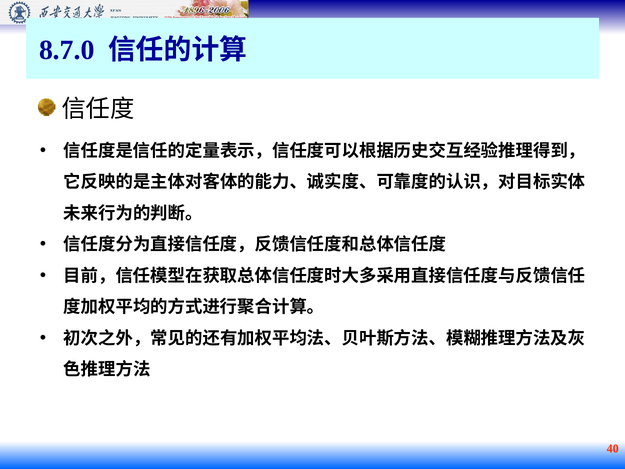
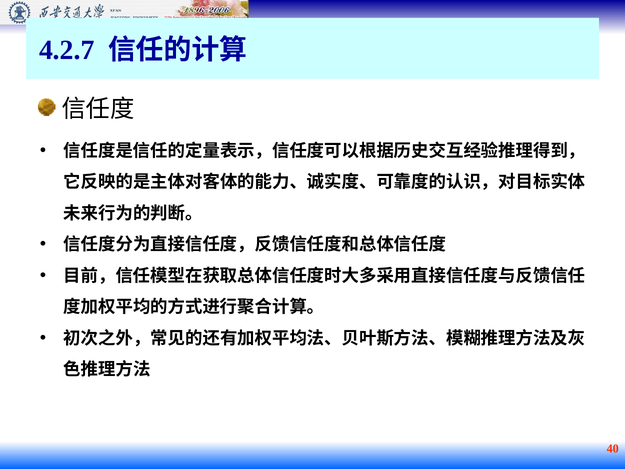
8.7.0: 8.7.0 -> 4.2.7
